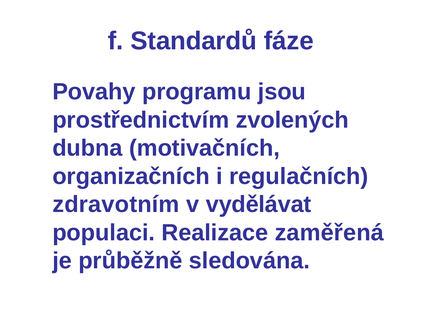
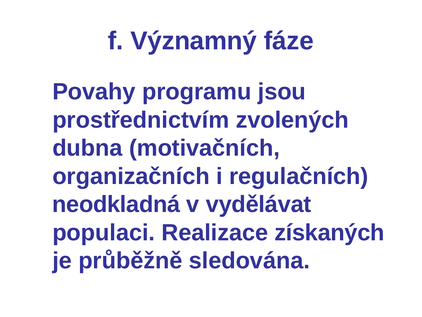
Standardů: Standardů -> Významný
zdravotním: zdravotním -> neodkladná
zaměřená: zaměřená -> získaných
